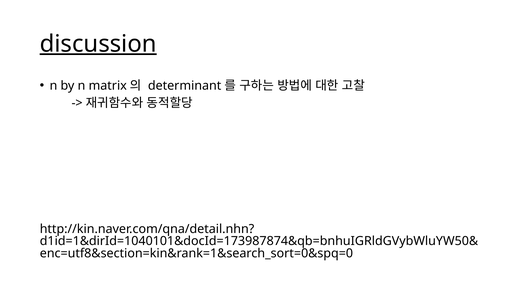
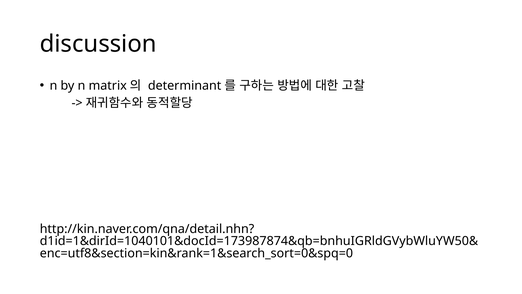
discussion underline: present -> none
